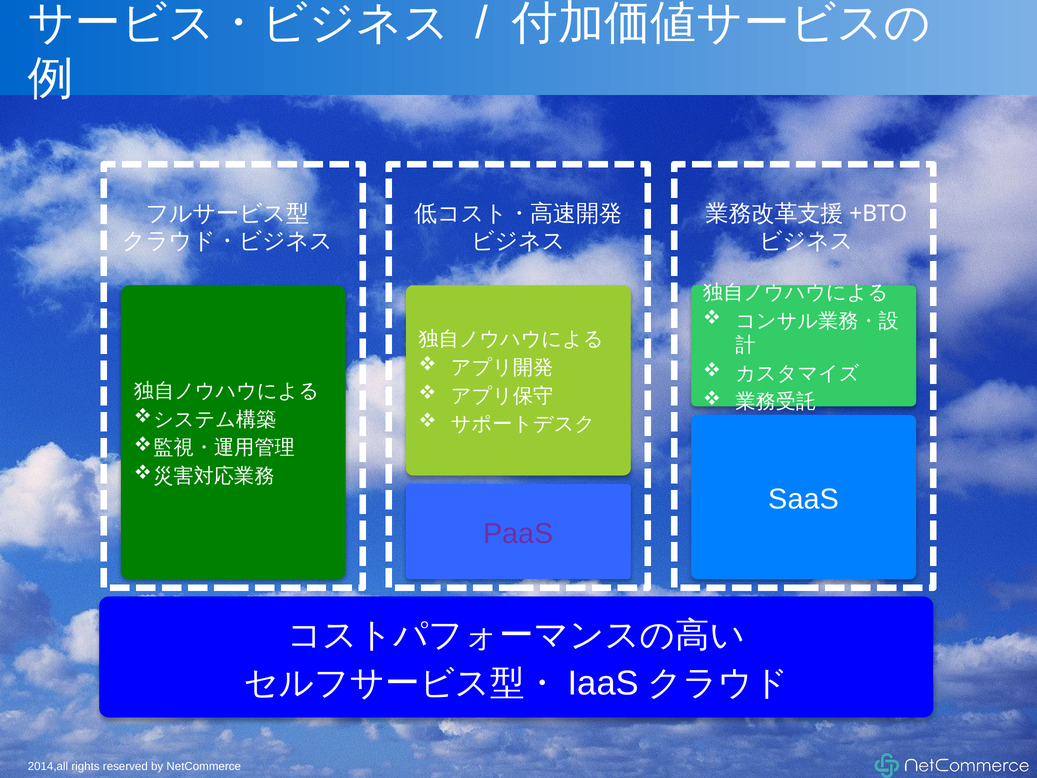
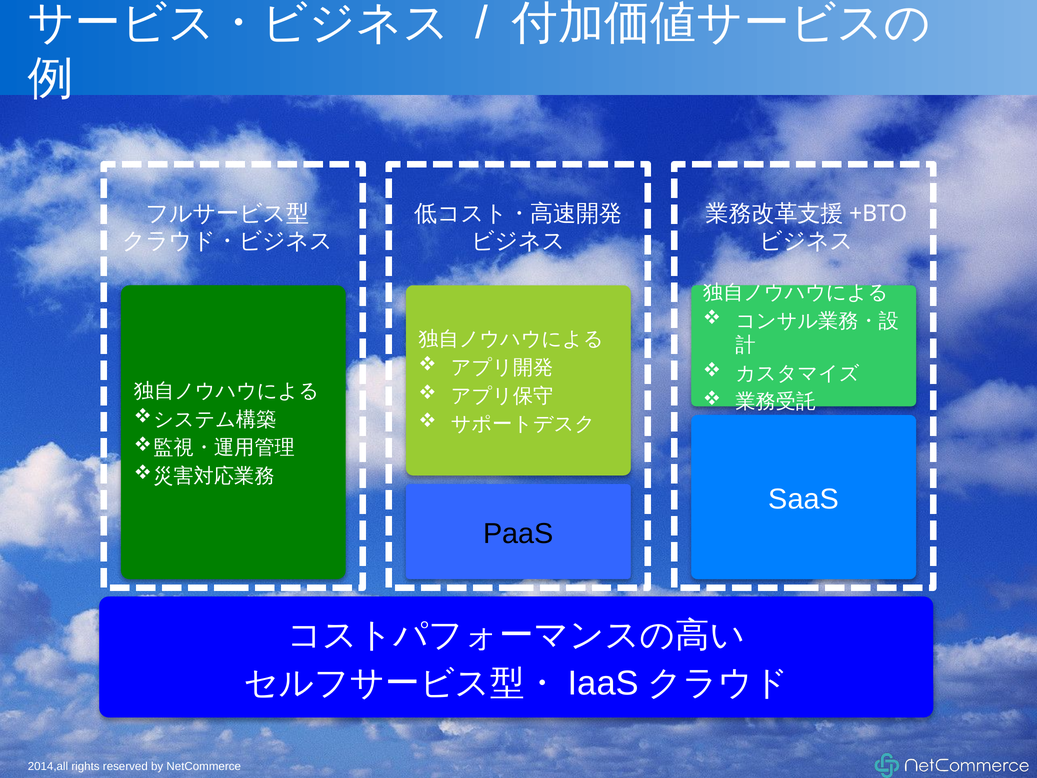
PaaS colour: purple -> black
